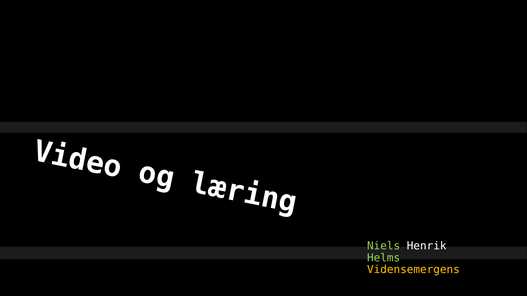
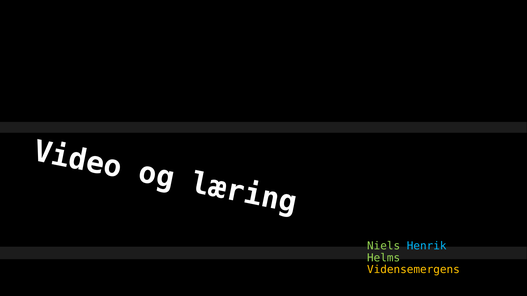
Henrik colour: white -> light blue
